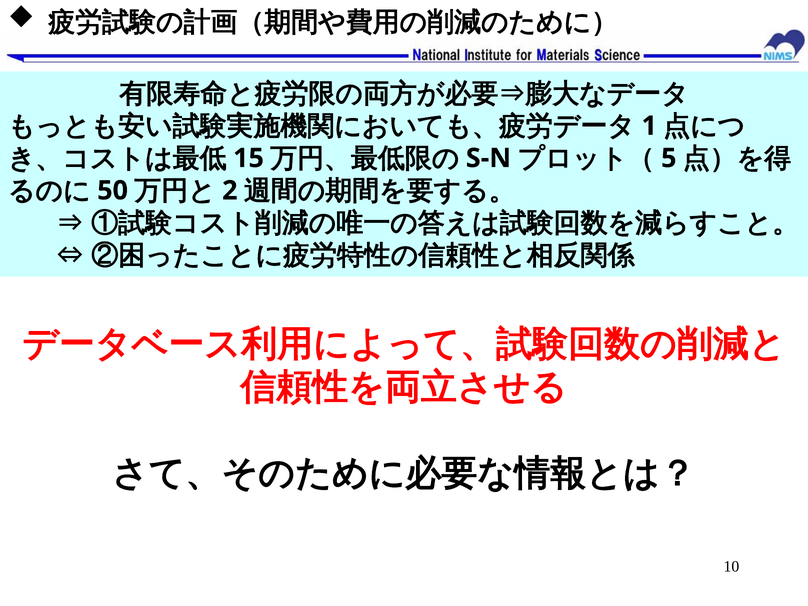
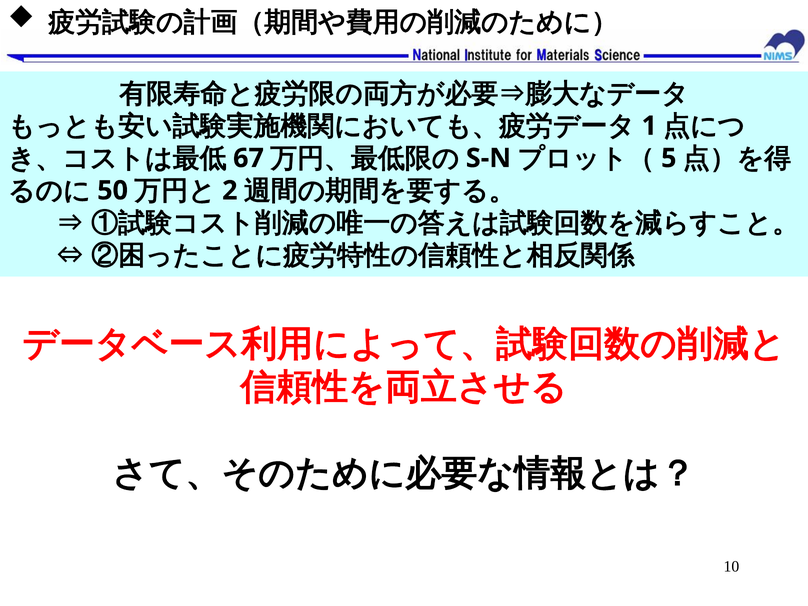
15: 15 -> 67
